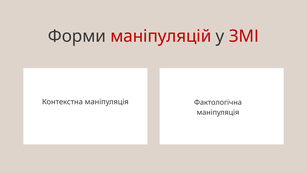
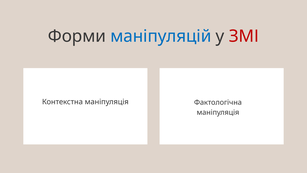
маніпуляцій colour: red -> blue
